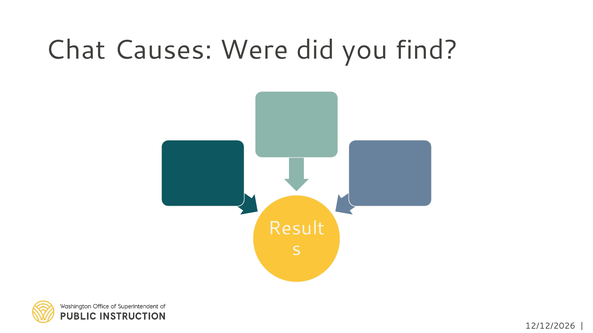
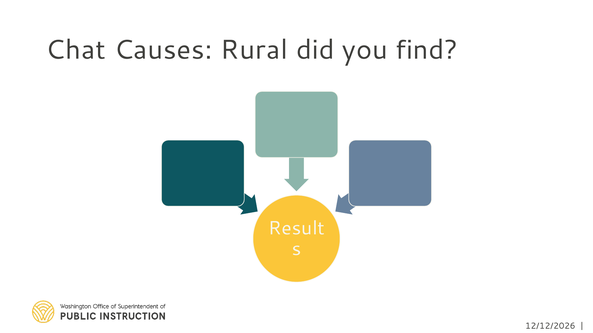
Were: Were -> Rural
